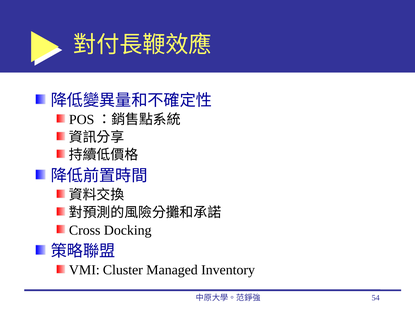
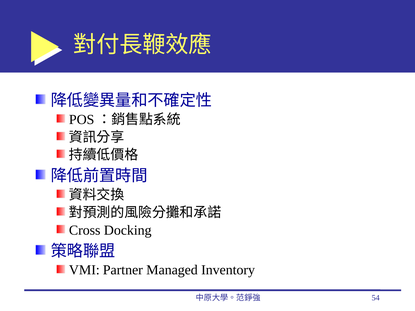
Cluster: Cluster -> Partner
